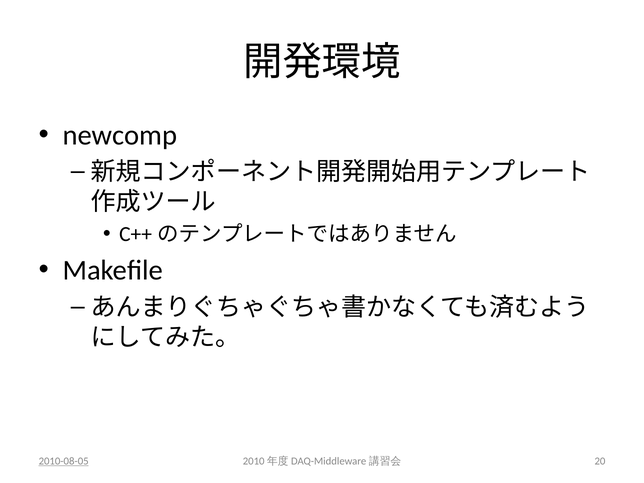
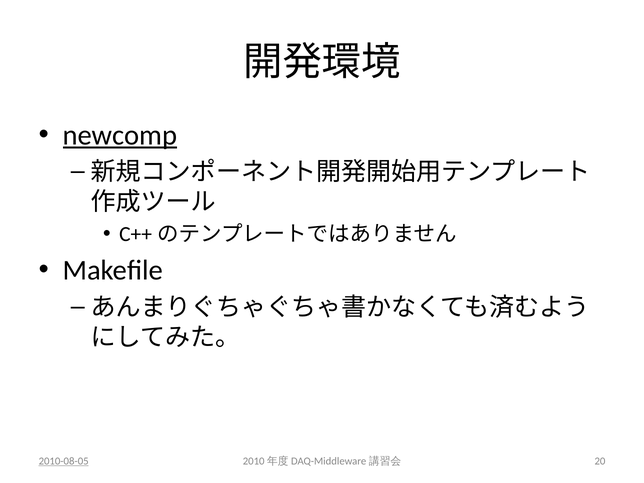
newcomp underline: none -> present
